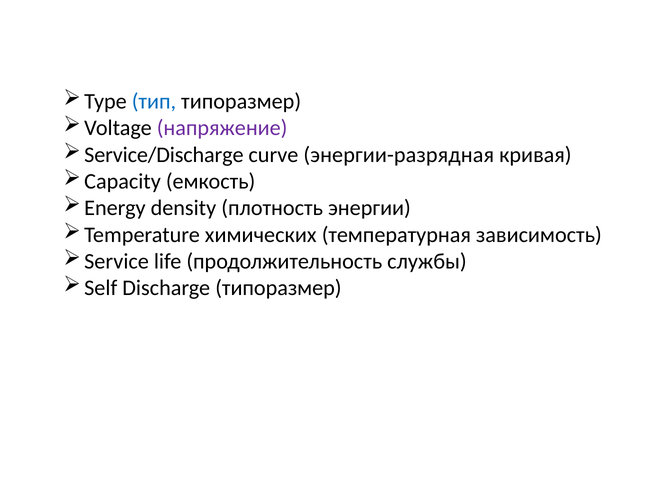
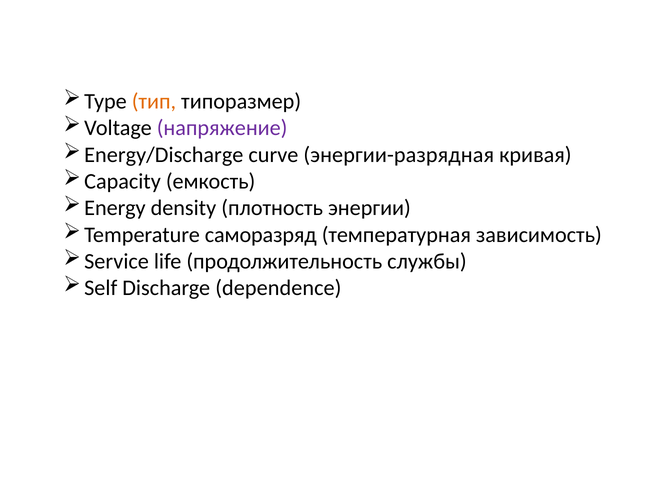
тип colour: blue -> orange
Service/Discharge: Service/Discharge -> Energy/Discharge
химических: химических -> саморазряд
Discharge типоразмер: типоразмер -> dependence
